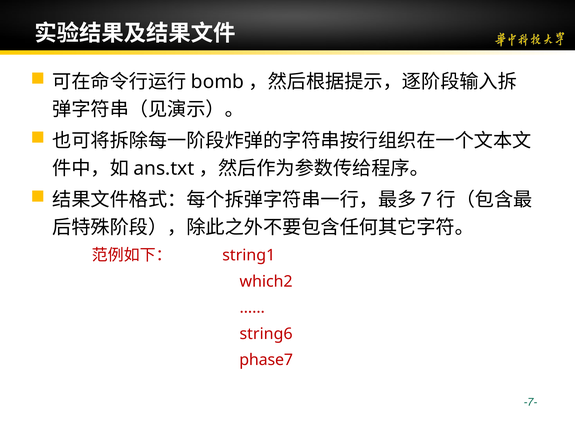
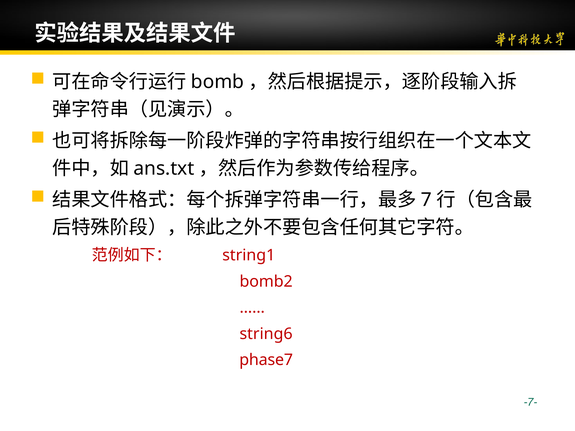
which2: which2 -> bomb2
